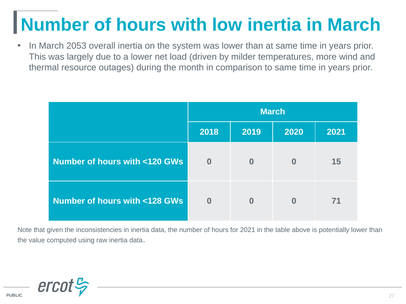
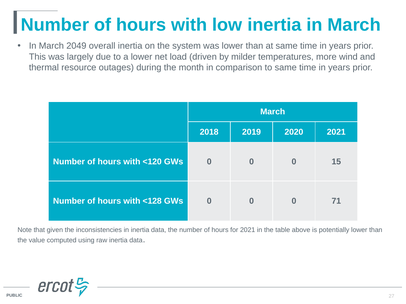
2053: 2053 -> 2049
